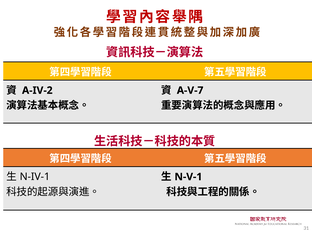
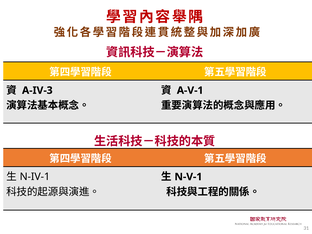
A-IV-2: A-IV-2 -> A-IV-3
A-V-7: A-V-7 -> A-V-1
